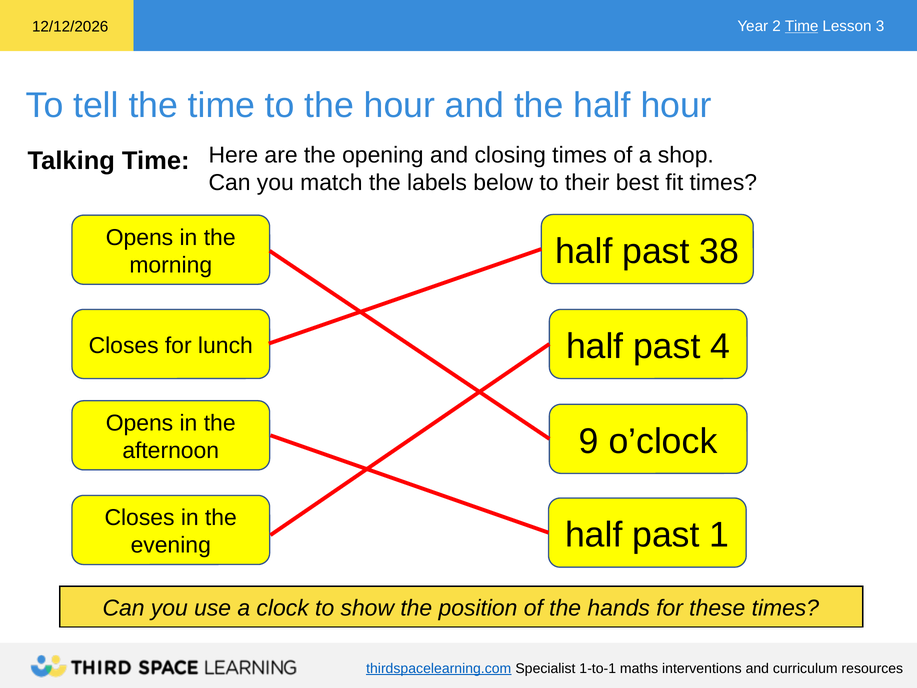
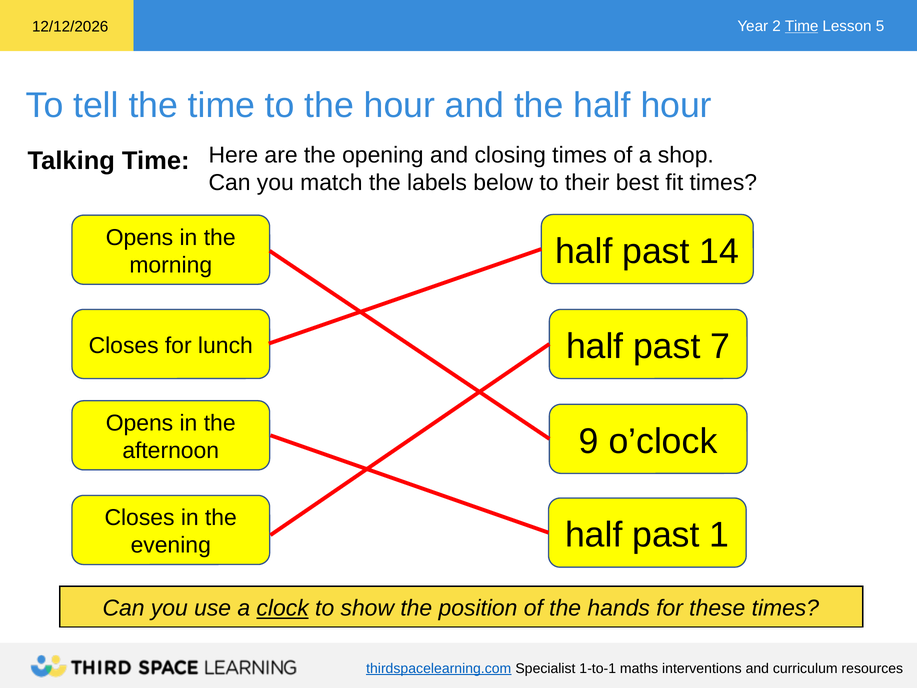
3: 3 -> 5
38: 38 -> 14
4: 4 -> 7
clock underline: none -> present
